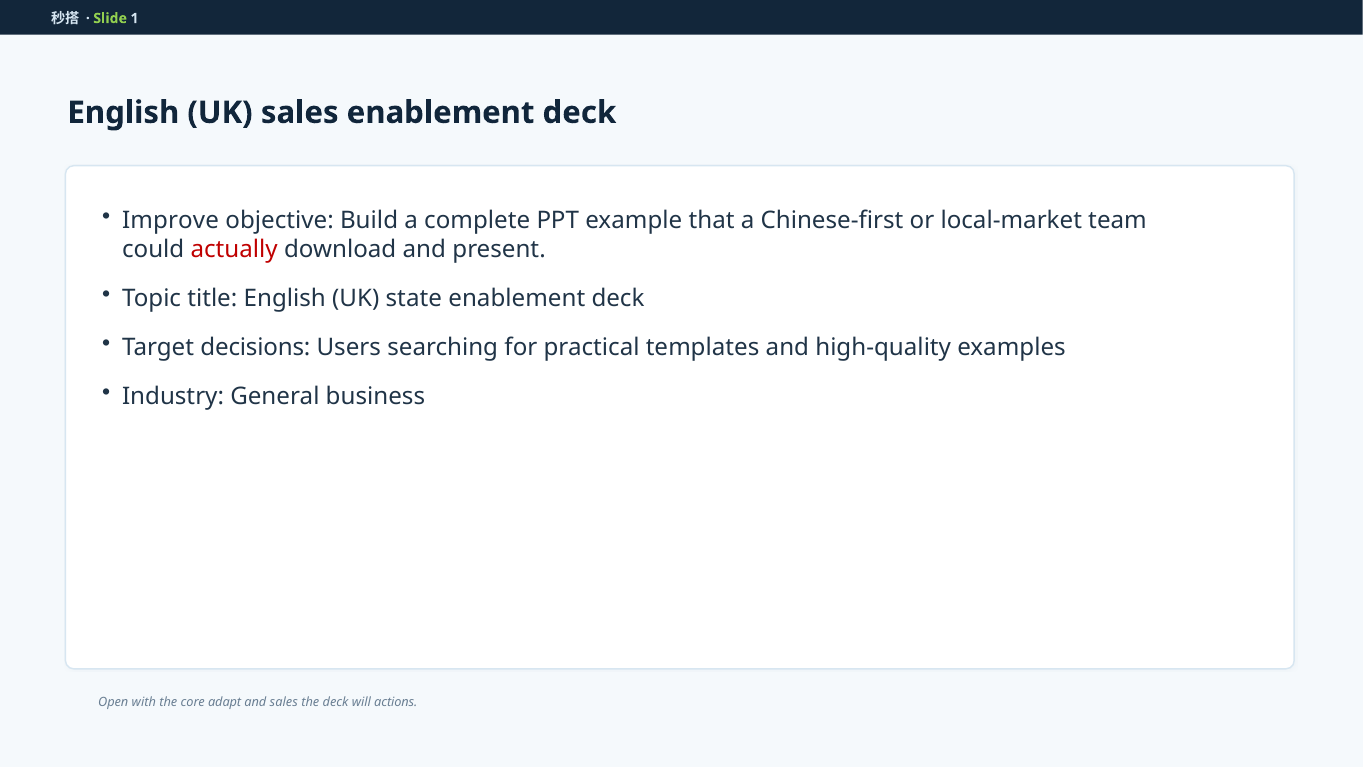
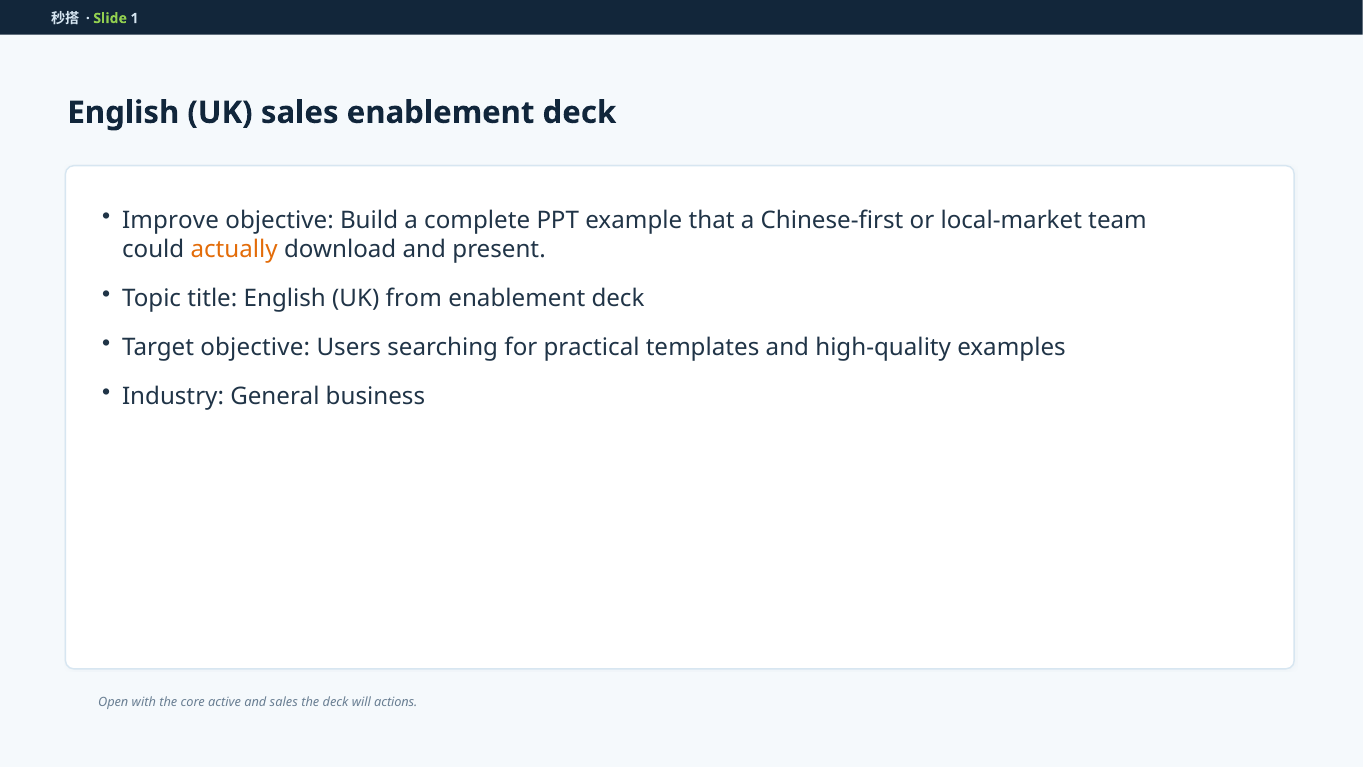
actually colour: red -> orange
state: state -> from
Target decisions: decisions -> objective
adapt: adapt -> active
